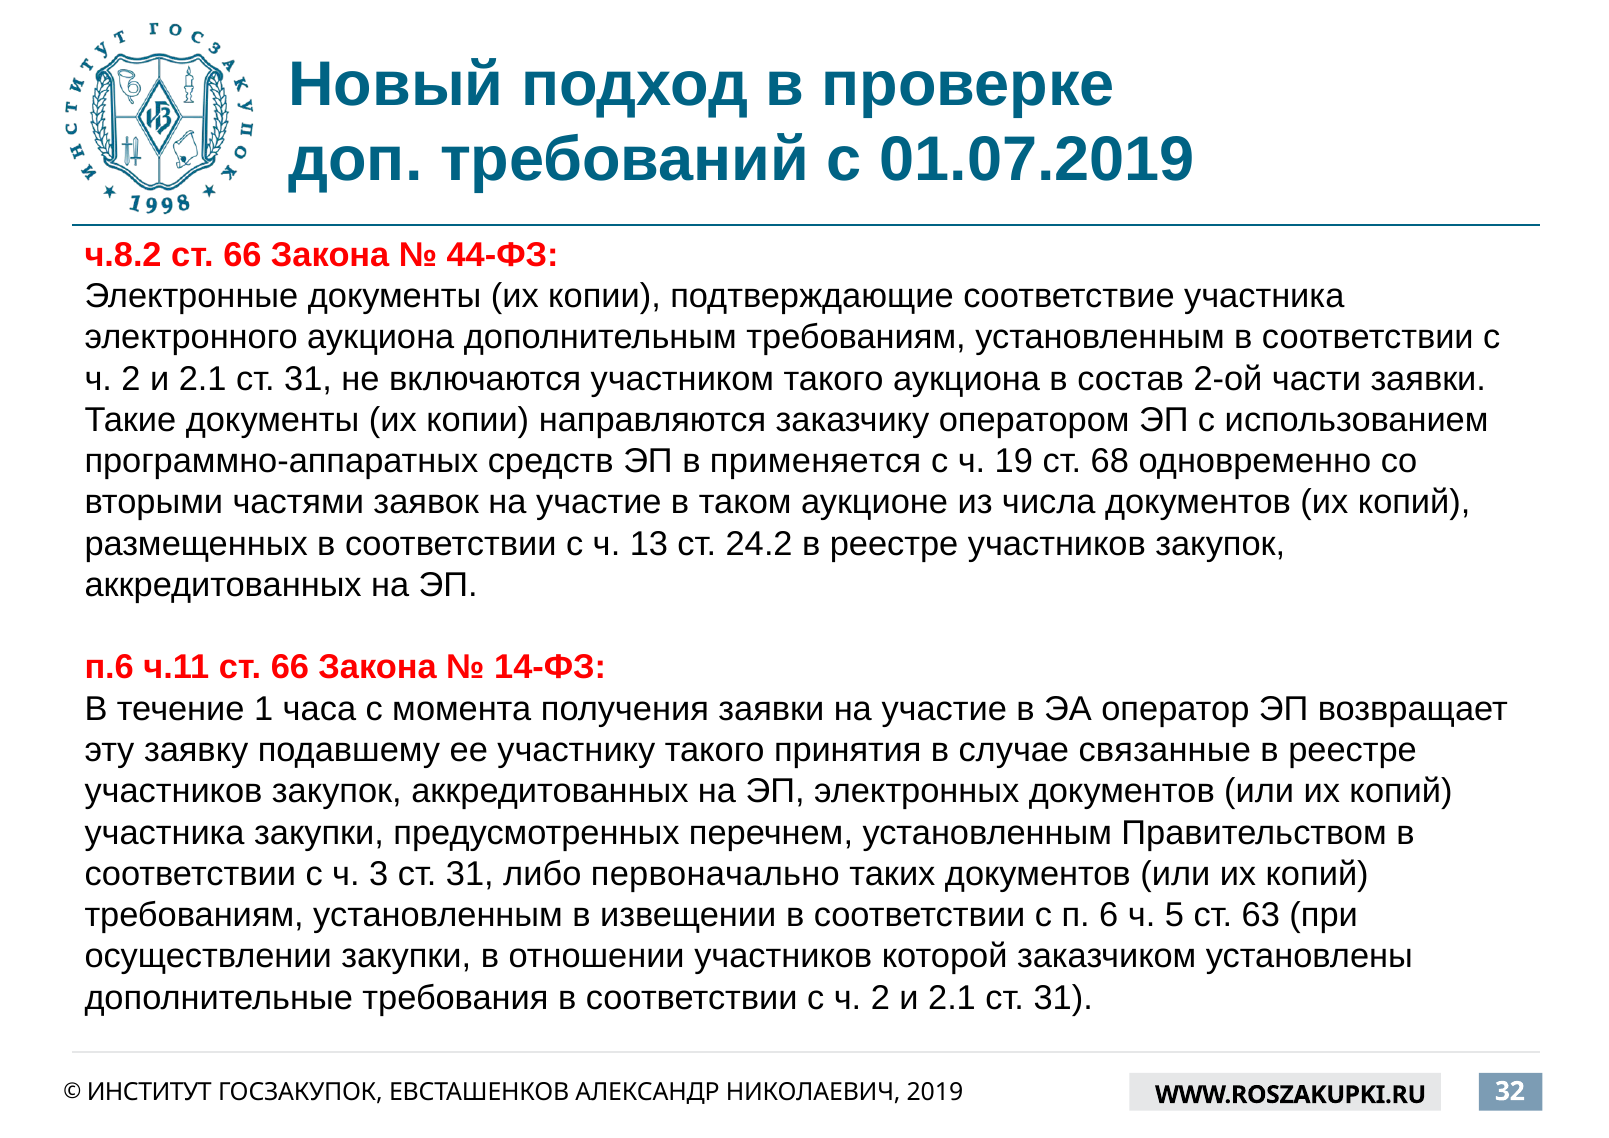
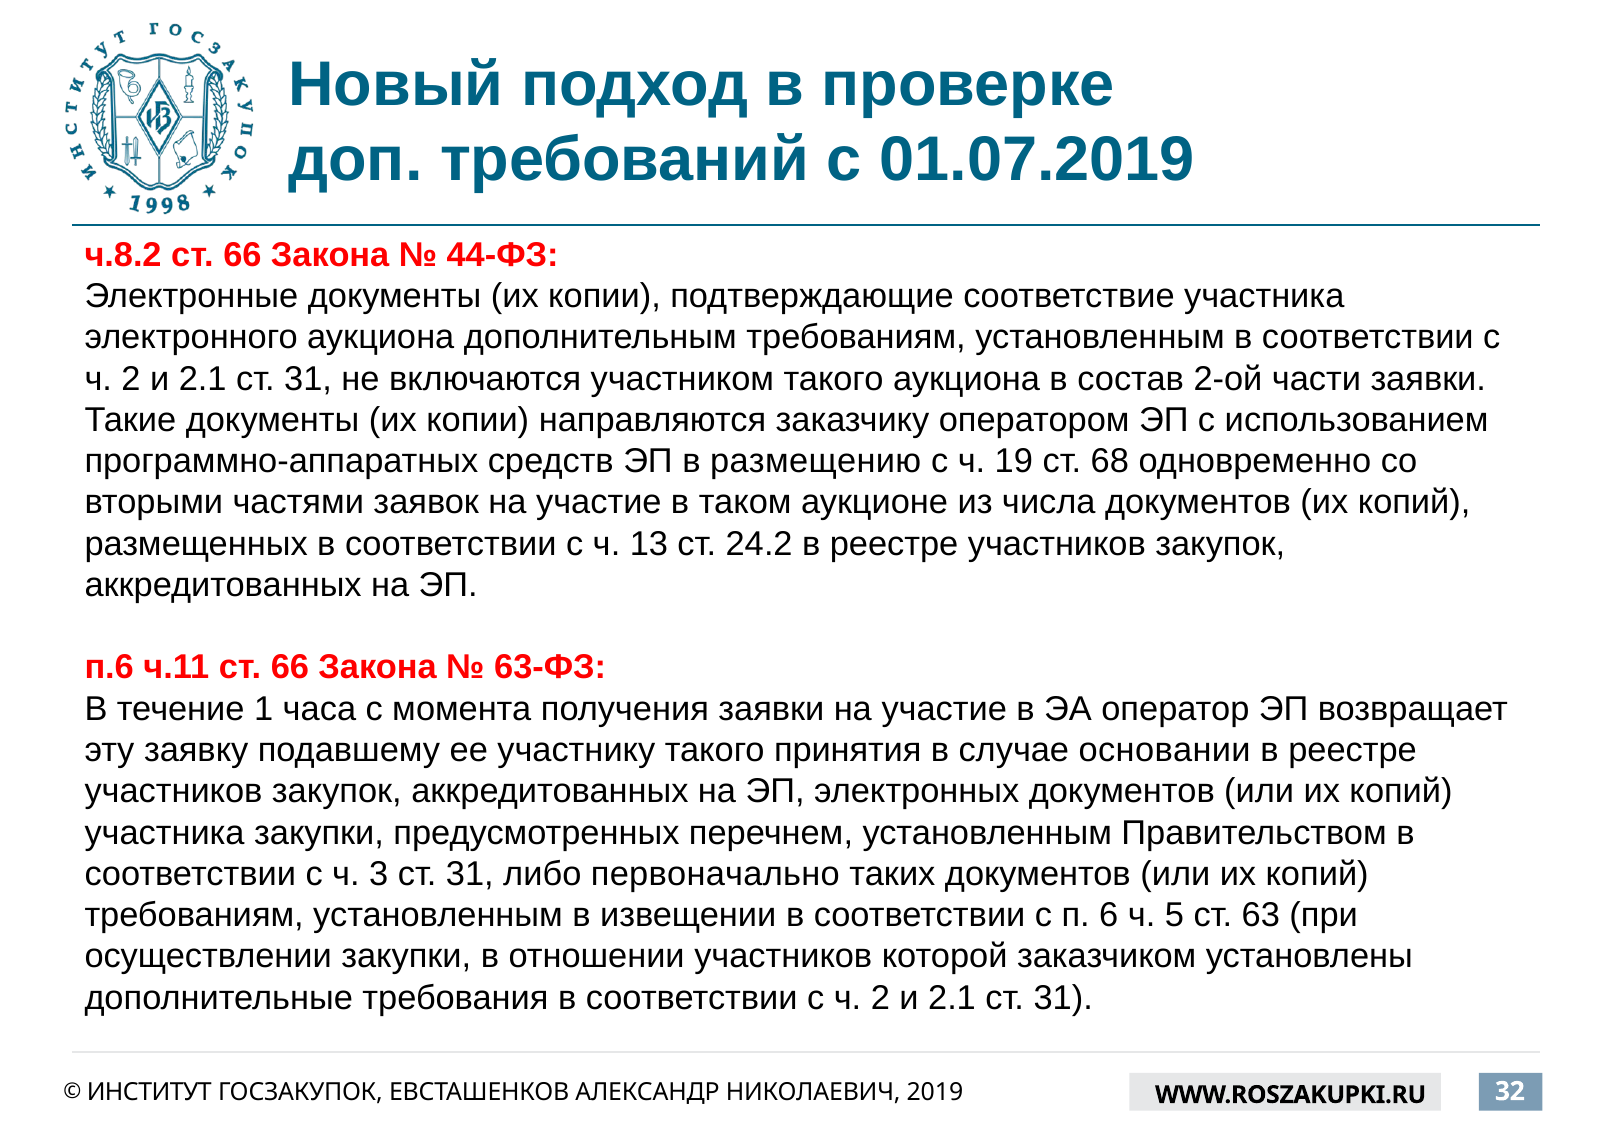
применяется: применяется -> размещению
14-ФЗ: 14-ФЗ -> 63-ФЗ
связанные: связанные -> основании
